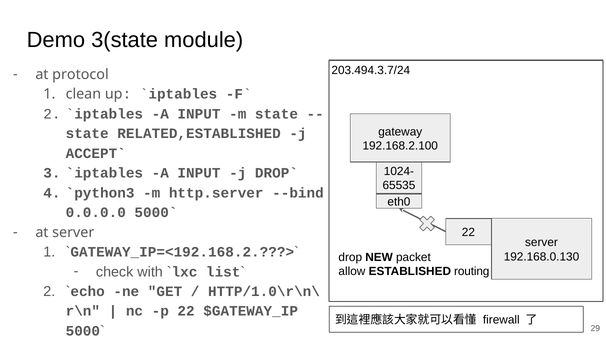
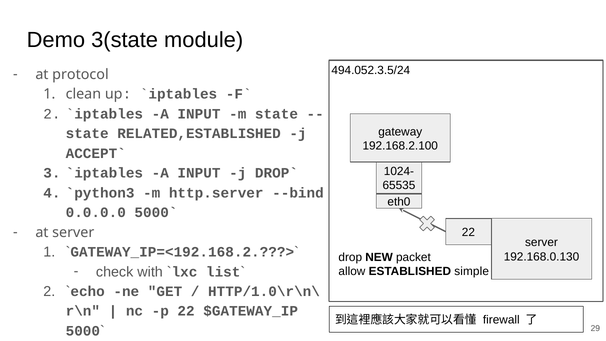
203.494.3.7/24: 203.494.3.7/24 -> 494.052.3.5/24
routing: routing -> simple
